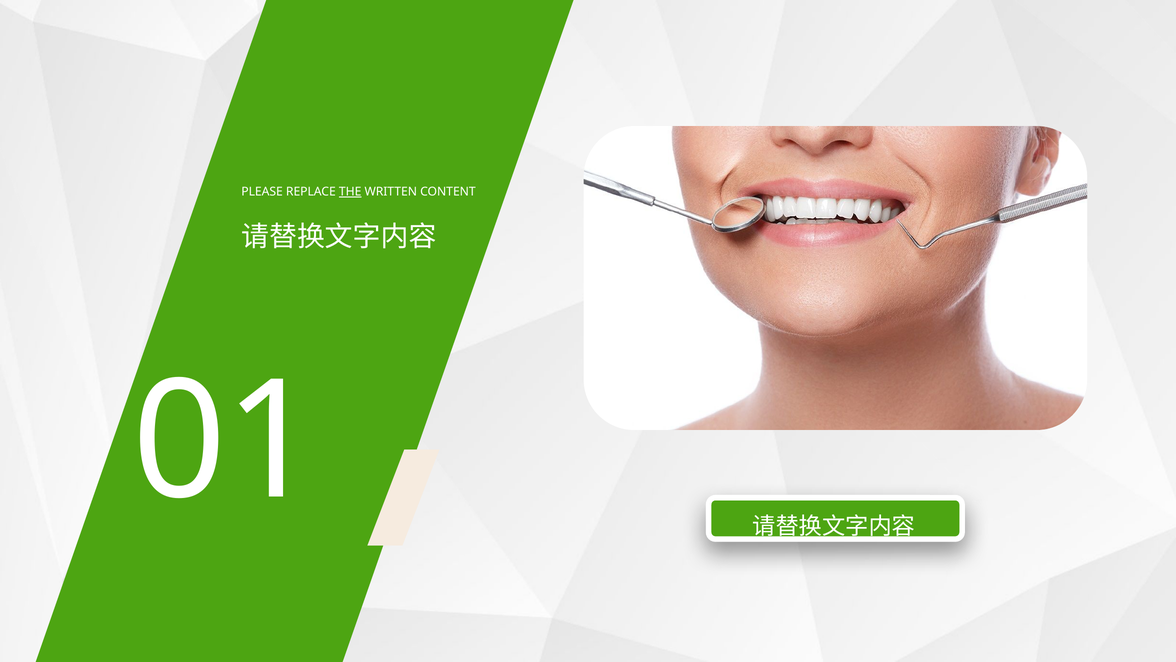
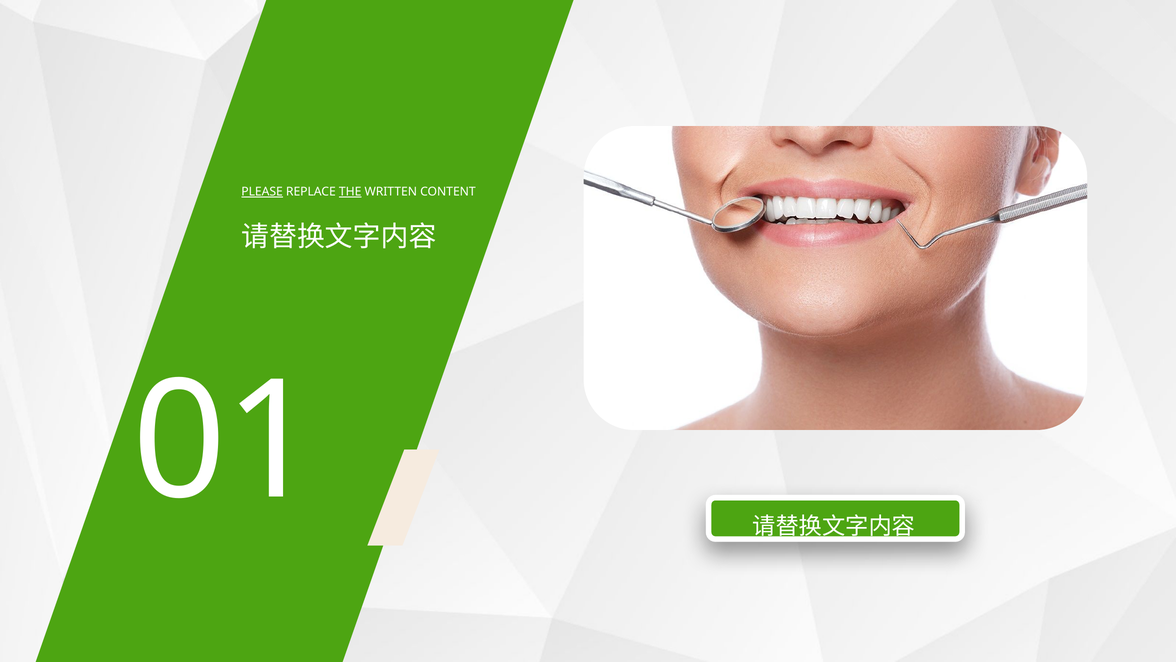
PLEASE underline: none -> present
